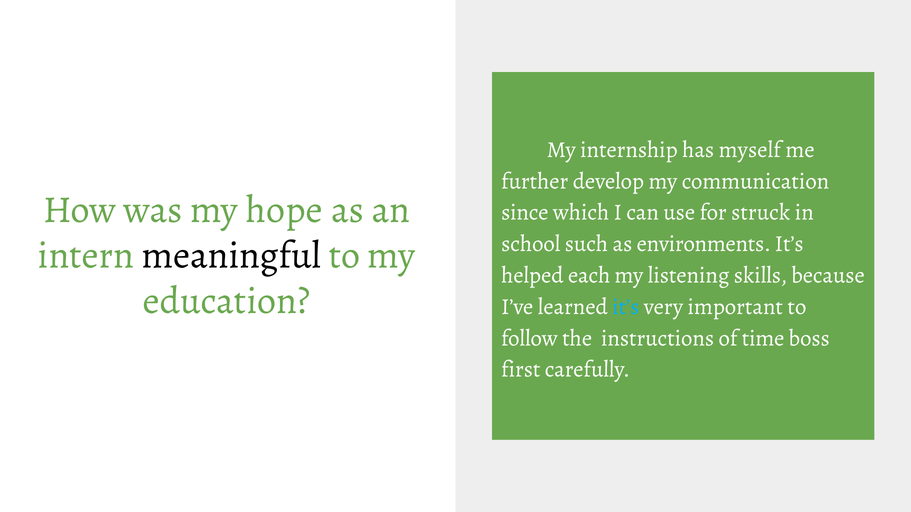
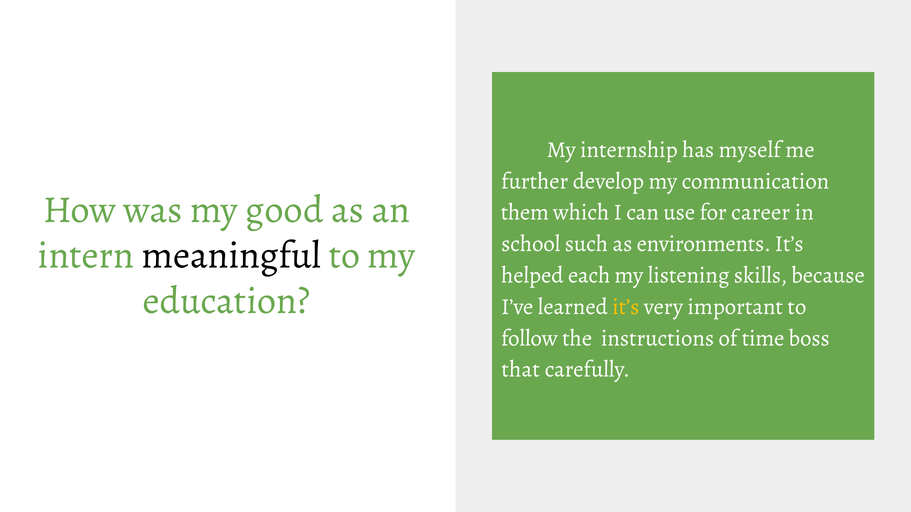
hope: hope -> good
since: since -> them
struck: struck -> career
it’s at (626, 307) colour: light blue -> yellow
first: first -> that
